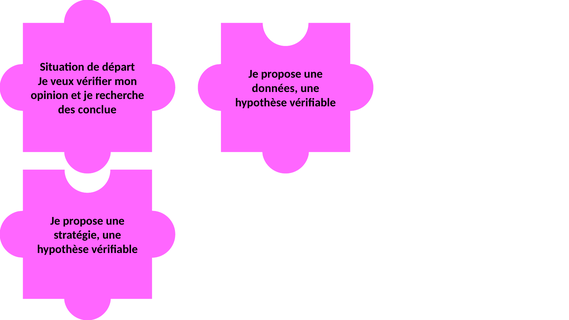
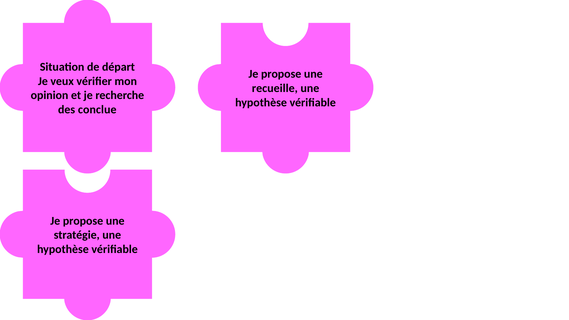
données: données -> recueille
